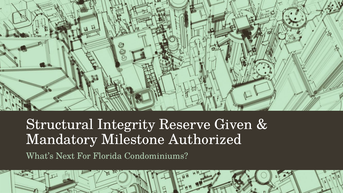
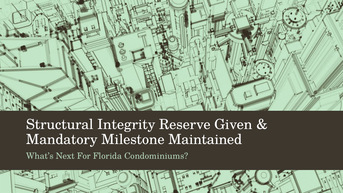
Authorized: Authorized -> Maintained
